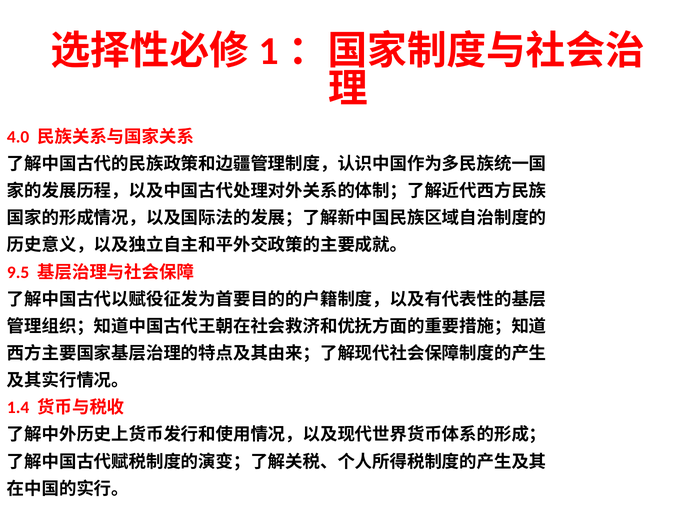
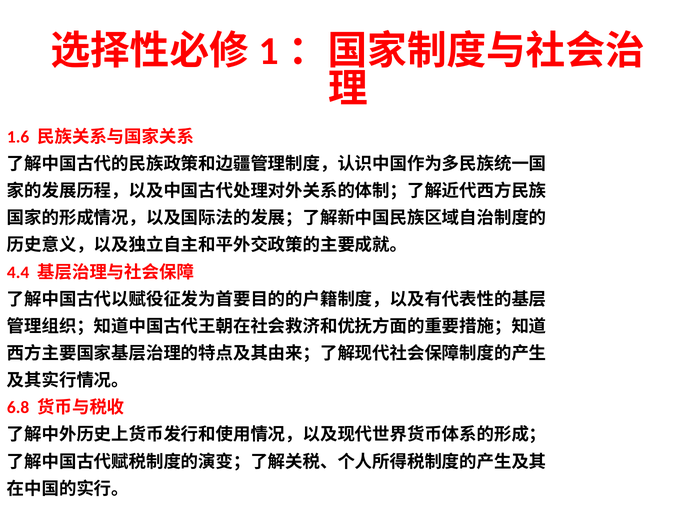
4.0: 4.0 -> 1.6
9.5: 9.5 -> 4.4
1.4: 1.4 -> 6.8
